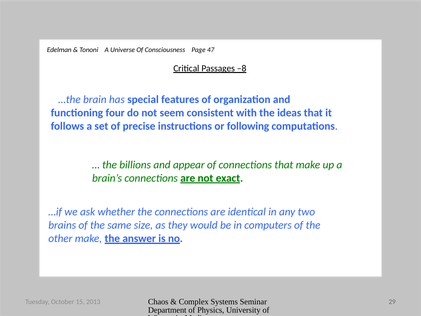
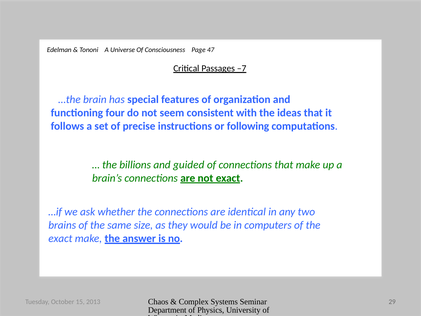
–8: –8 -> –7
appear: appear -> guided
other at (60, 238): other -> exact
